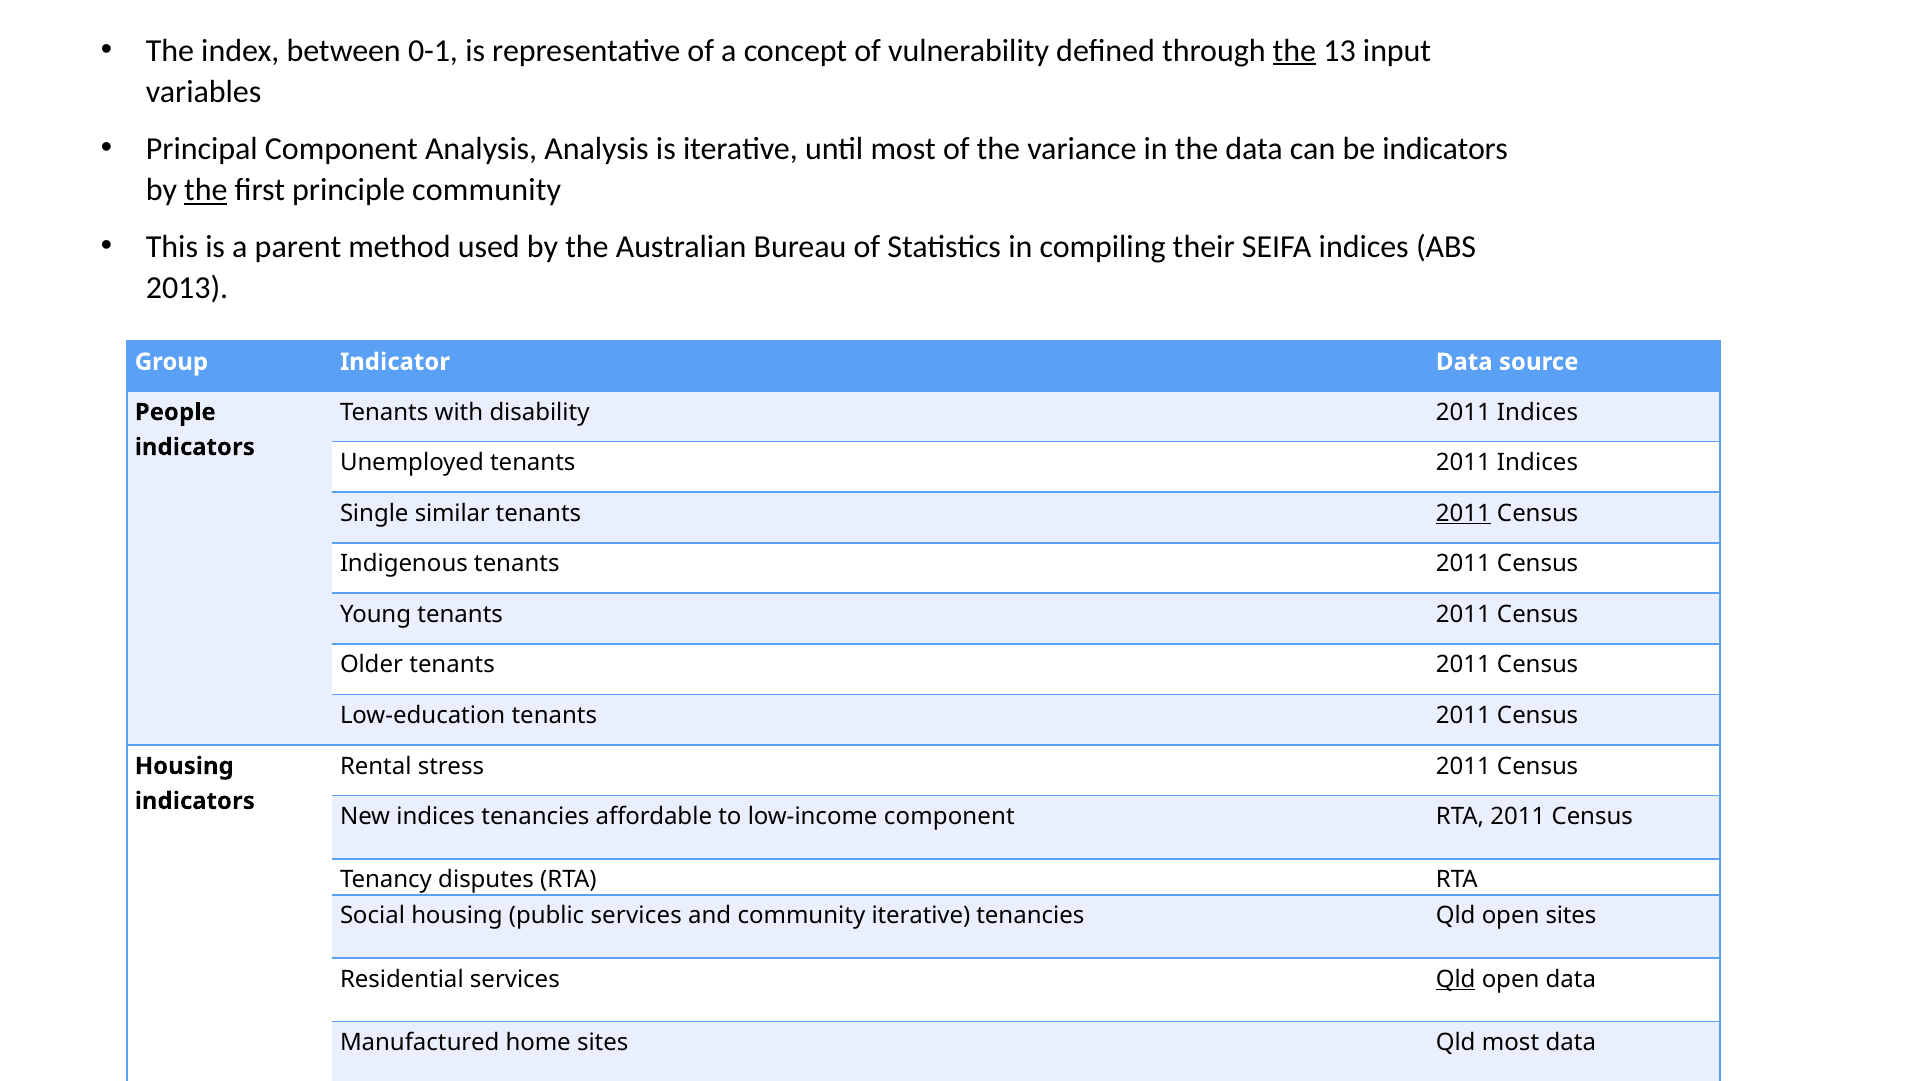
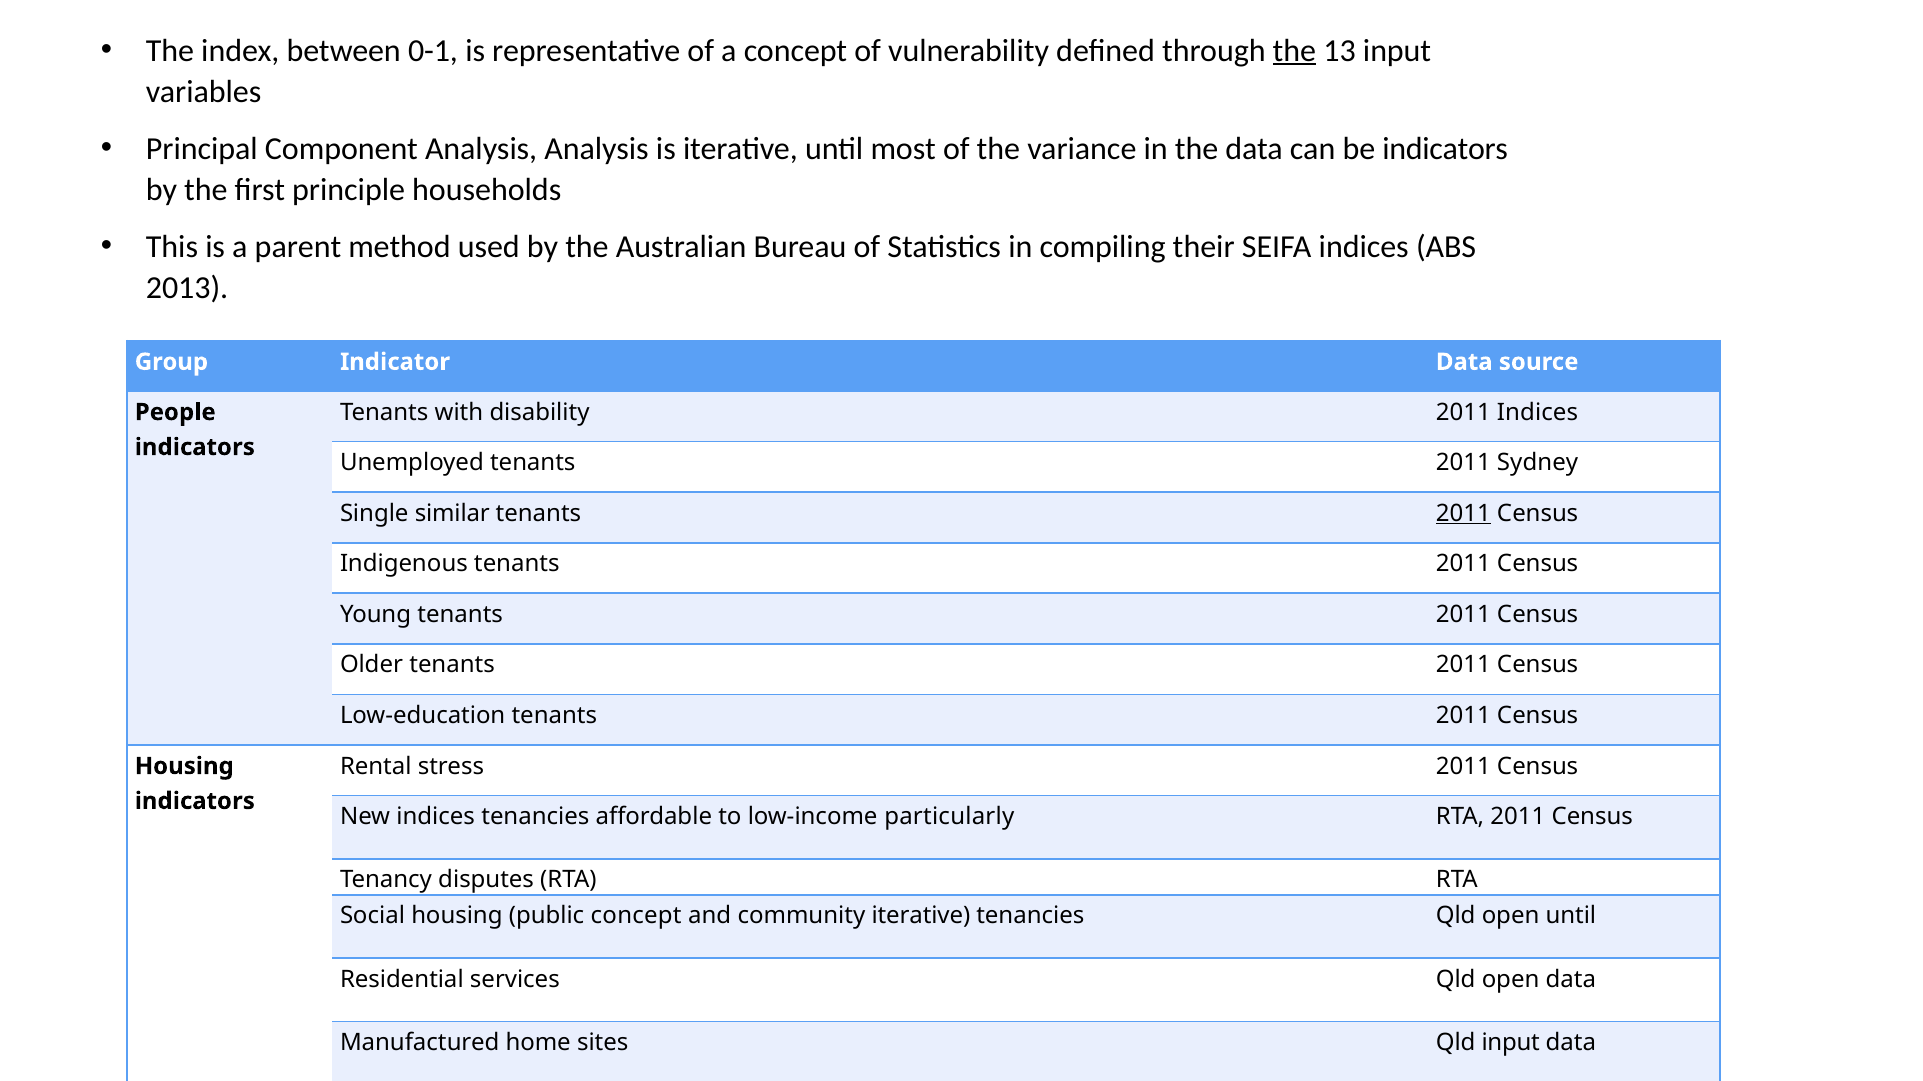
the at (206, 190) underline: present -> none
principle community: community -> households
tenants 2011 Indices: Indices -> Sydney
low-income component: component -> particularly
public services: services -> concept
open sites: sites -> until
Qld at (1456, 980) underline: present -> none
Qld most: most -> input
